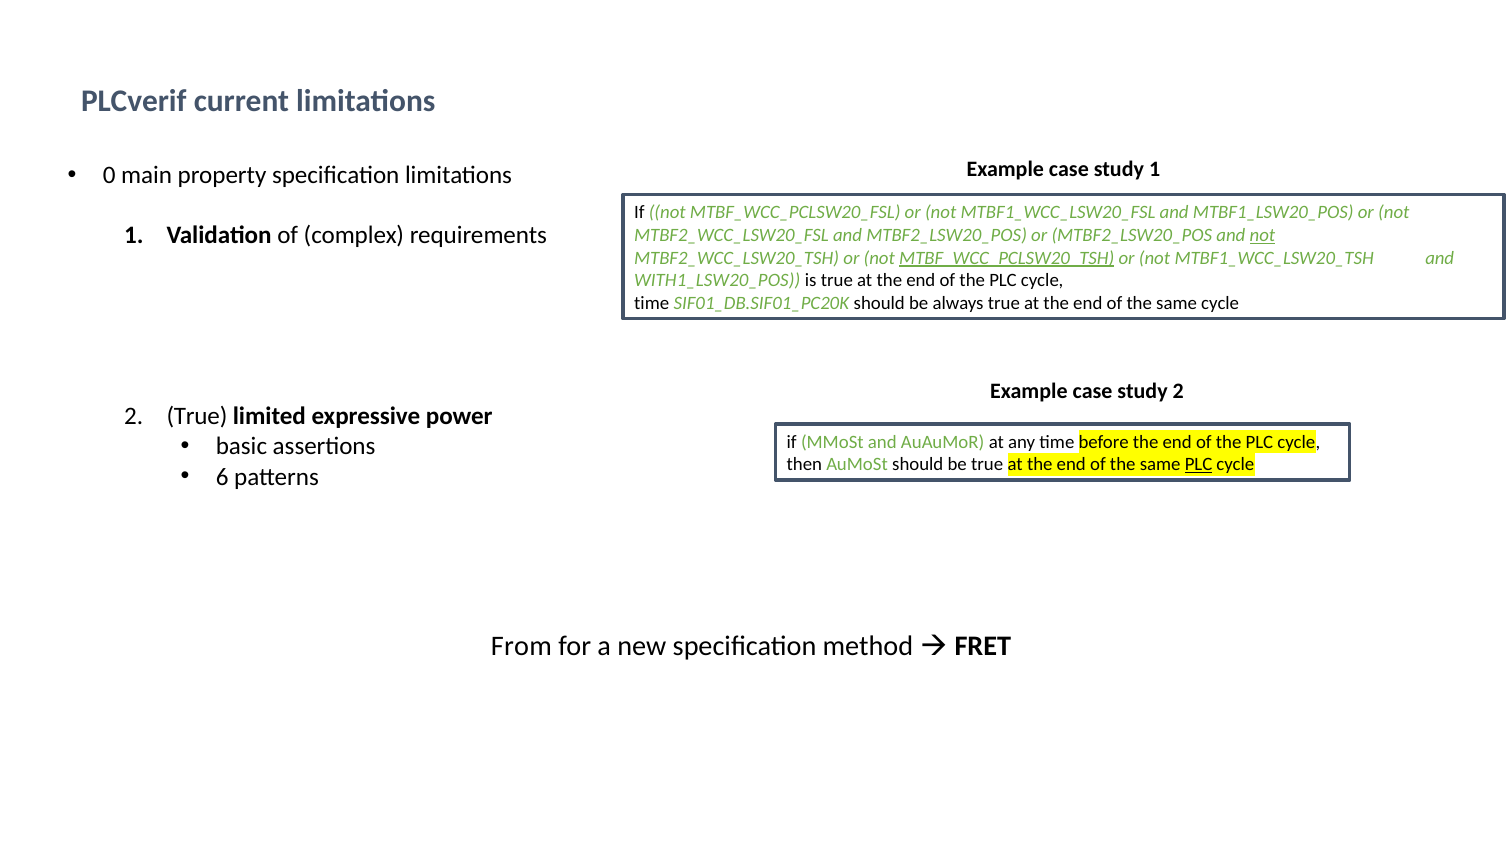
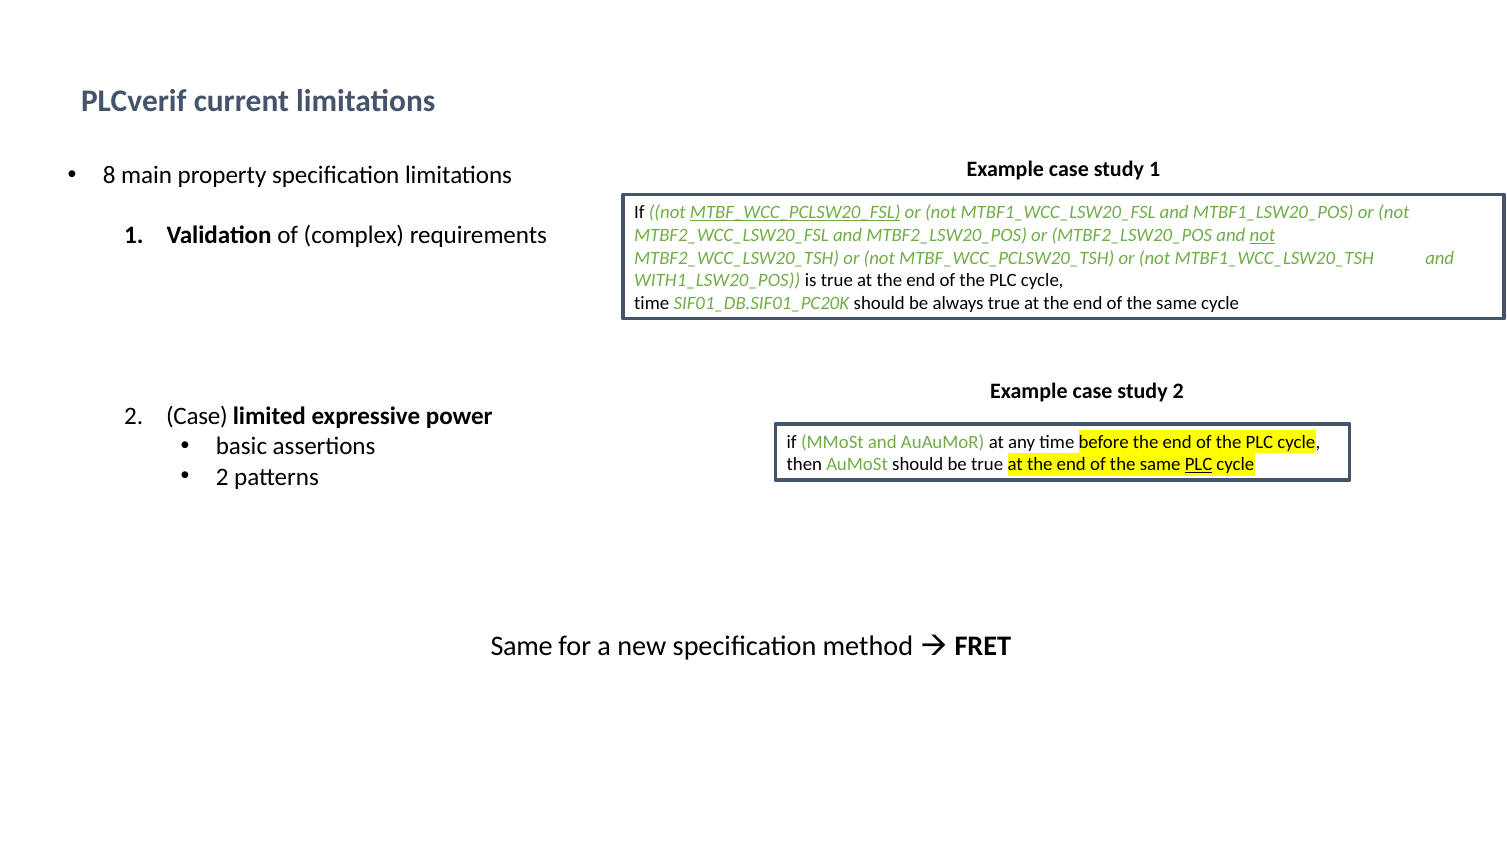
0: 0 -> 8
MTBF_WCC_PCLSW20_FSL underline: none -> present
MTBF_WCC_PCLSW20_TSH underline: present -> none
2 True: True -> Case
6 at (222, 477): 6 -> 2
From at (521, 646): From -> Same
